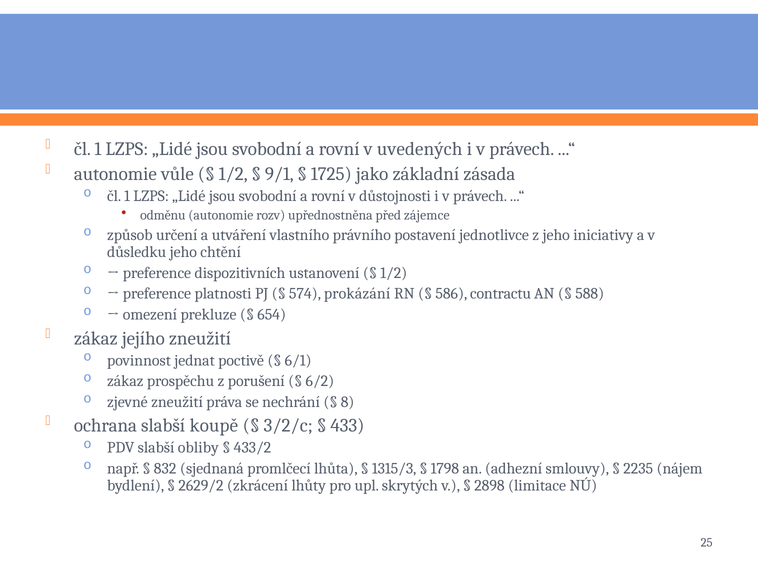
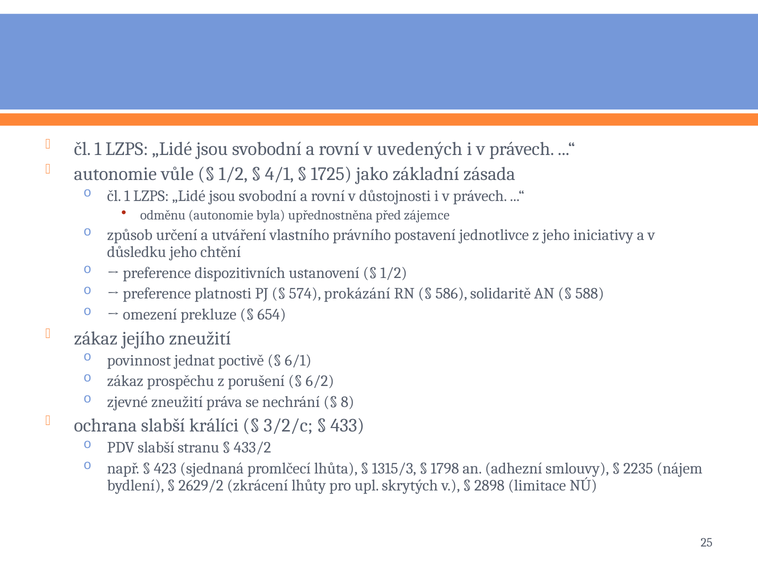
9/1: 9/1 -> 4/1
rozv: rozv -> byla
contractu: contractu -> solidaritě
koupě: koupě -> králíci
obliby: obliby -> stranu
832: 832 -> 423
